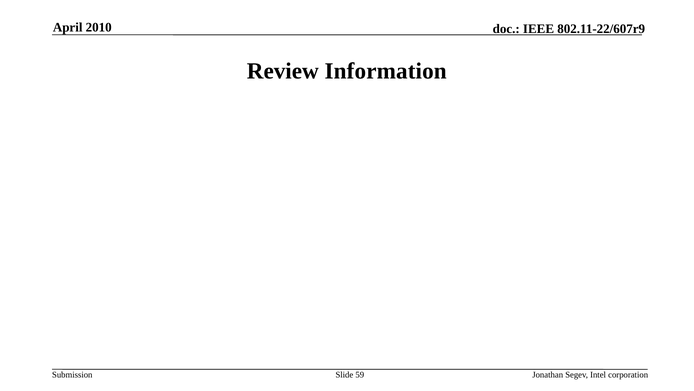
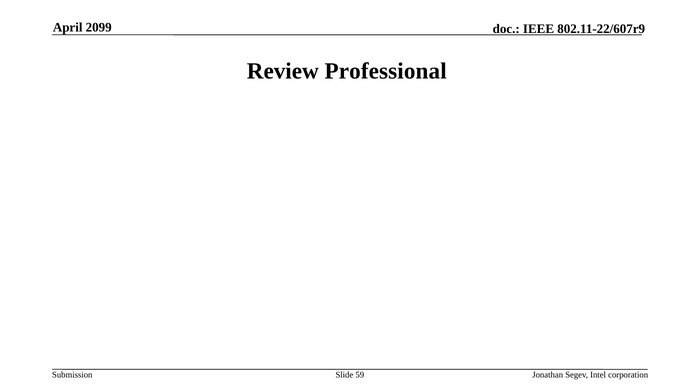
2010: 2010 -> 2099
Information: Information -> Professional
